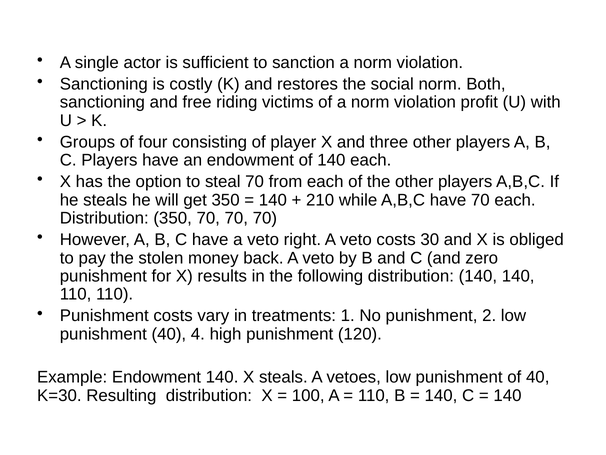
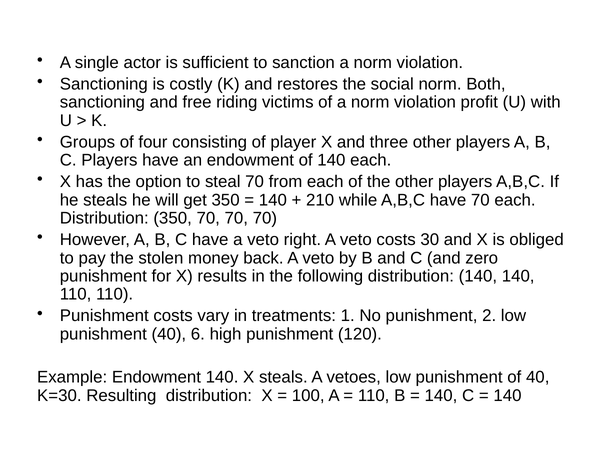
4: 4 -> 6
